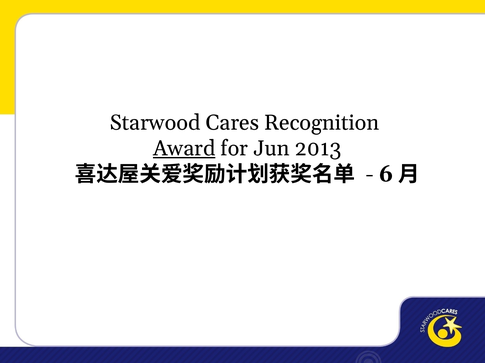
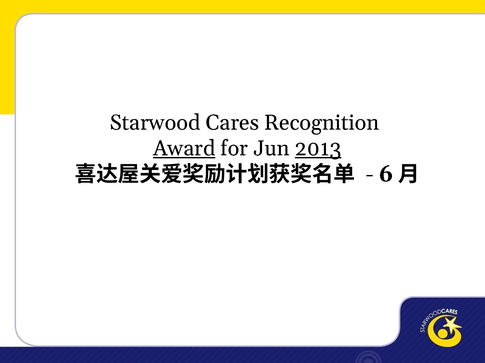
2013 underline: none -> present
